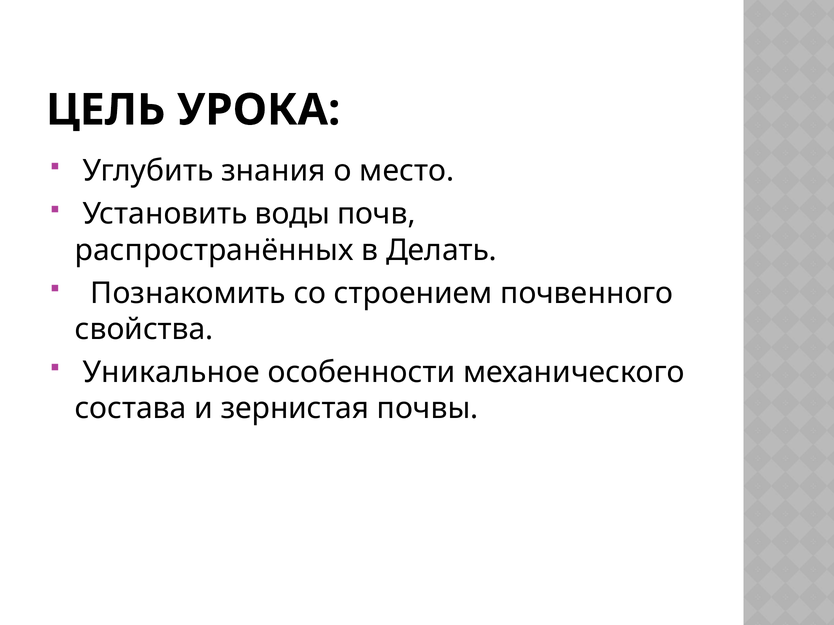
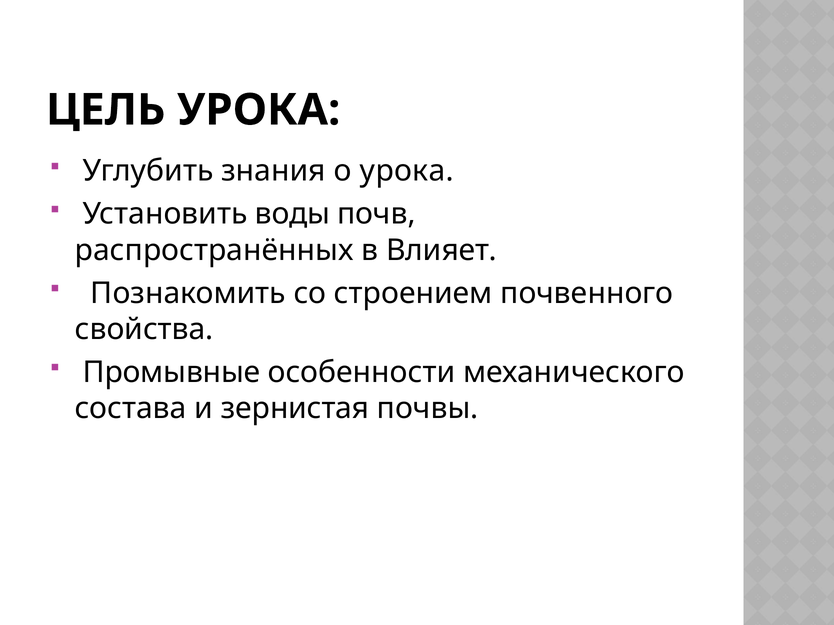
о место: место -> урока
Делать: Делать -> Влияет
Уникальное: Уникальное -> Промывные
